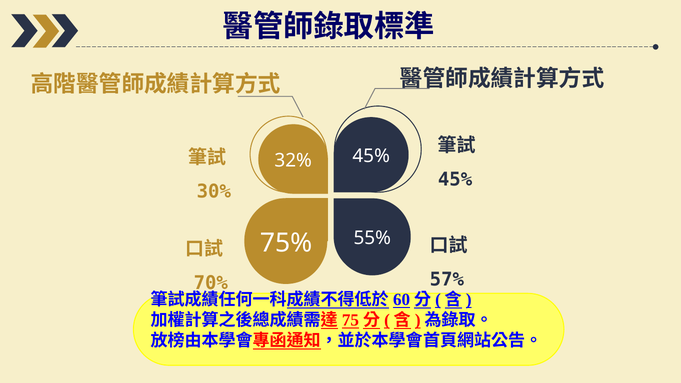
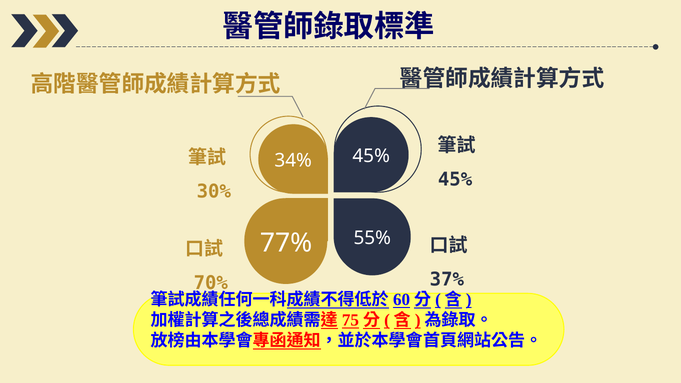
32%: 32% -> 34%
75%: 75% -> 77%
57%: 57% -> 37%
